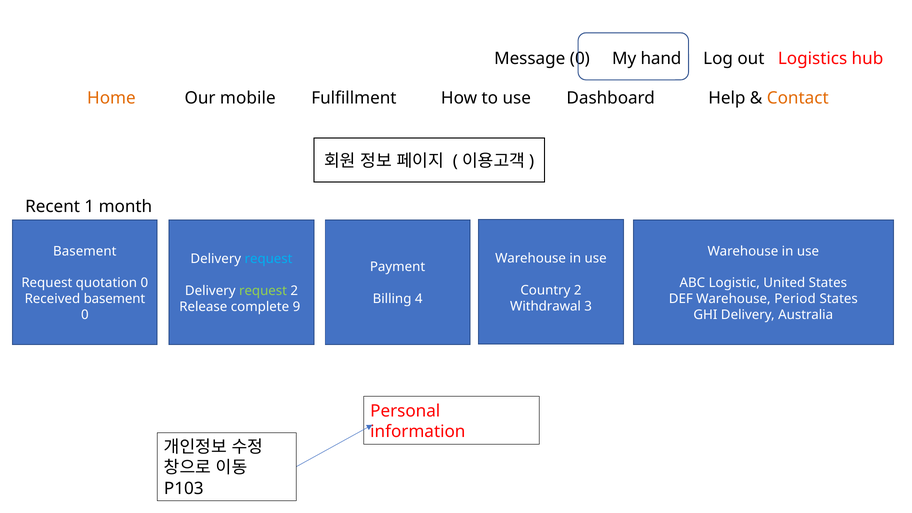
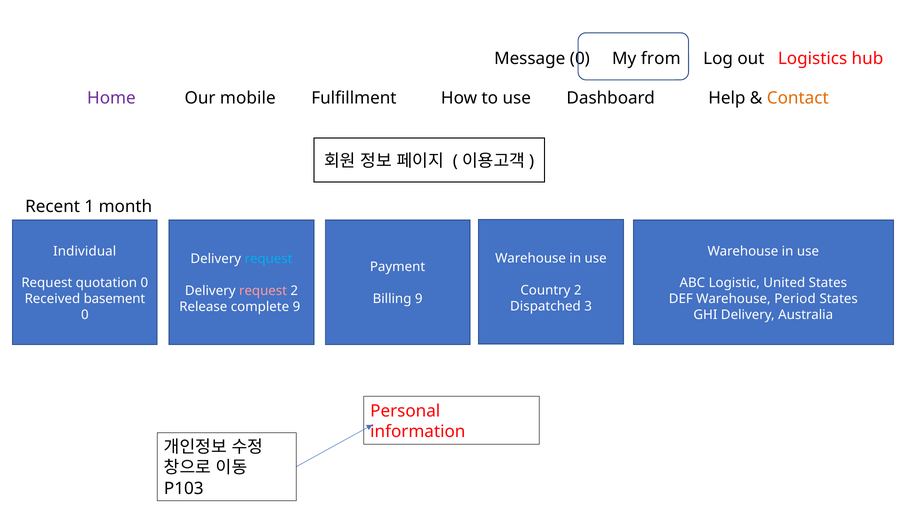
hand: hand -> from
Home colour: orange -> purple
Basement at (85, 251): Basement -> Individual
request at (263, 291) colour: light green -> pink
Billing 4: 4 -> 9
Withdrawal: Withdrawal -> Dispatched
